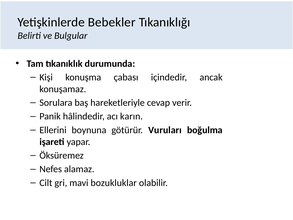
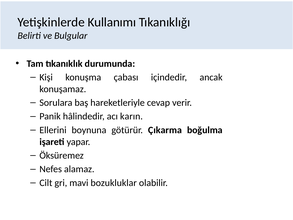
Bebekler: Bebekler -> Kullanımı
Vuruları: Vuruları -> Çıkarma
